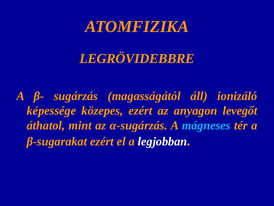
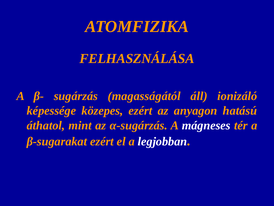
LEGRÖVIDEBBRE: LEGRÖVIDEBBRE -> FELHASZNÁLÁSA
levegőt: levegőt -> hatású
mágneses colour: light blue -> white
